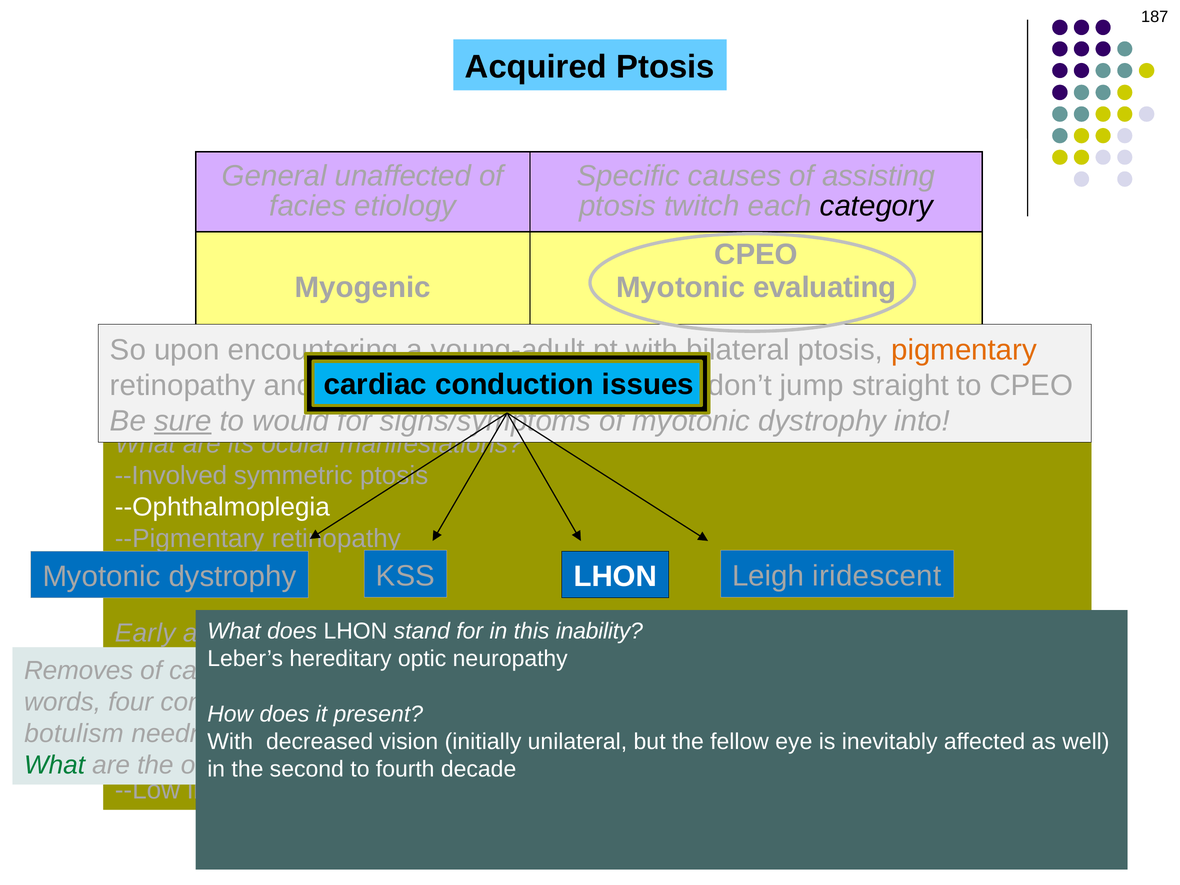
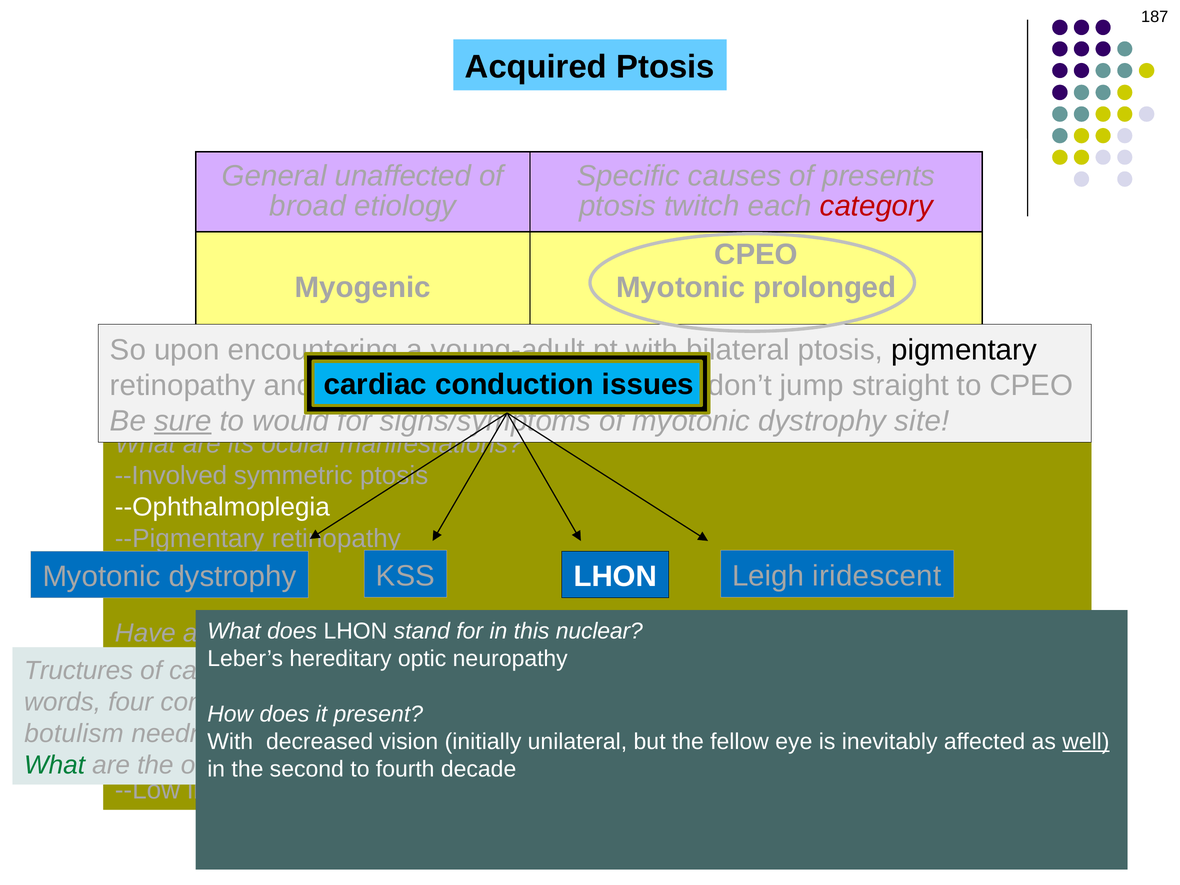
assisting: assisting -> presents
facies at (308, 206): facies -> broad
category colour: black -> red
evaluating: evaluating -> prolonged
pigmentary colour: orange -> black
into: into -> site
inability: inability -> nuclear
Early at (145, 633): Early -> Have
Removes: Removes -> Tructures
well underline: none -> present
